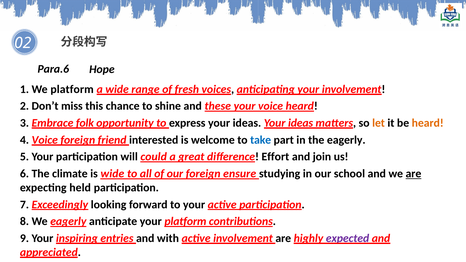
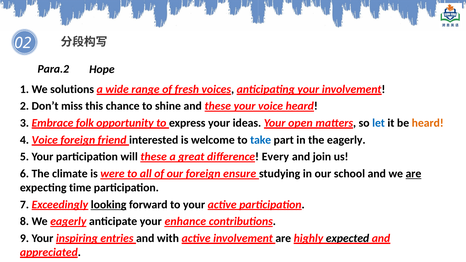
Para.6: Para.6 -> Para.2
We platform: platform -> solutions
ideas Your ideas: ideas -> open
let colour: orange -> blue
will could: could -> these
Effort: Effort -> Every
is wide: wide -> were
held: held -> time
looking underline: none -> present
your platform: platform -> enhance
expected colour: purple -> black
